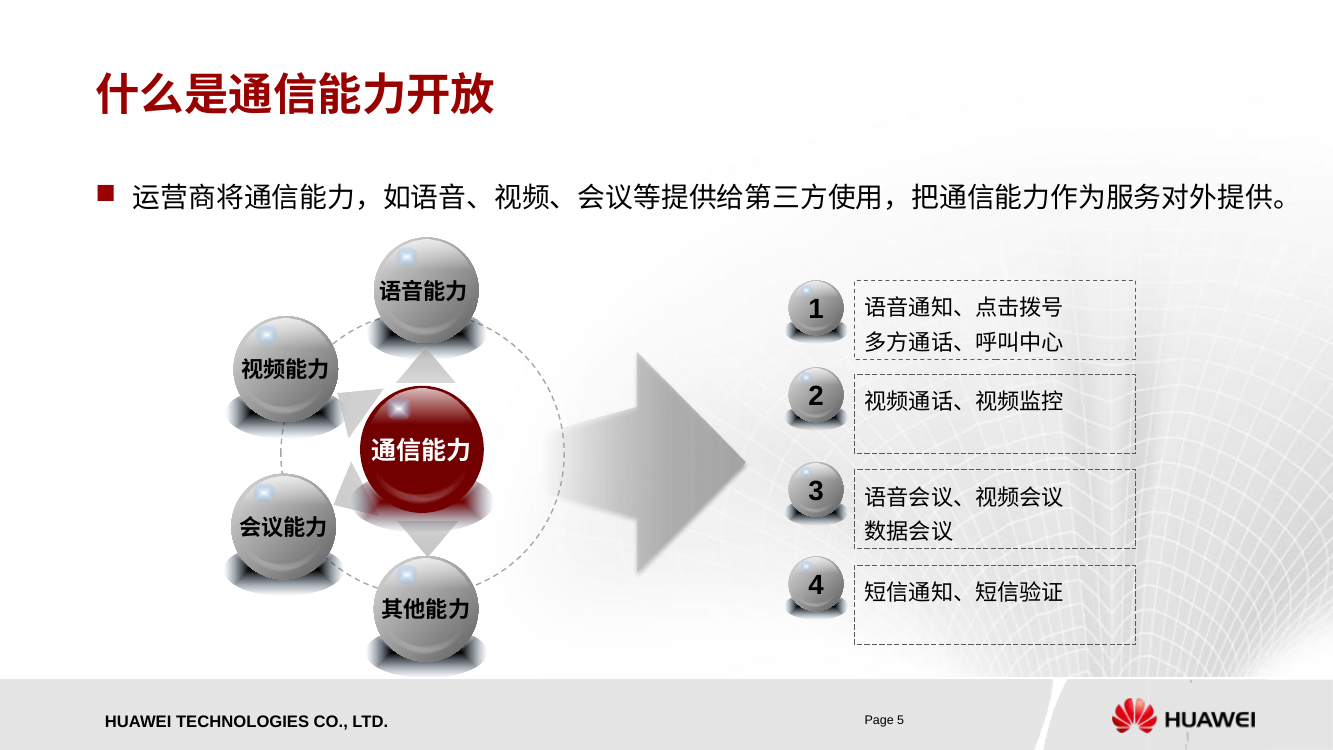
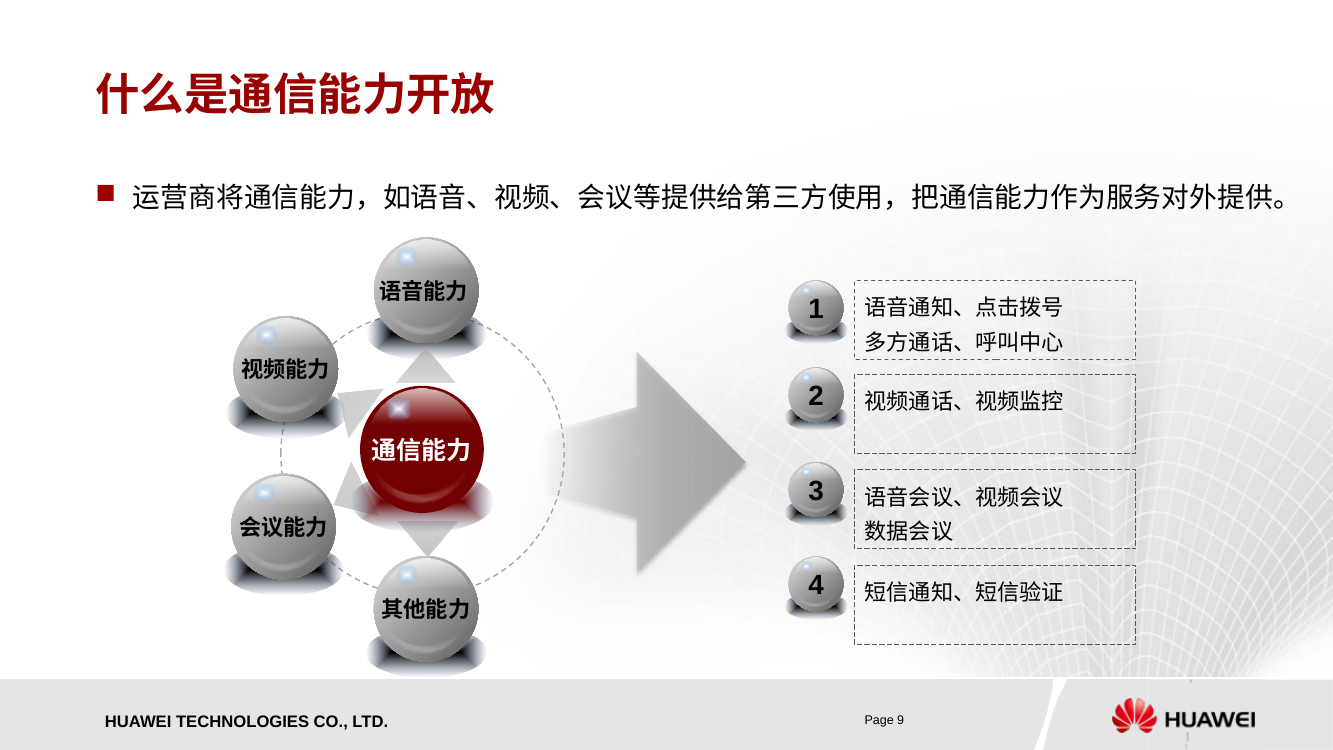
5: 5 -> 9
